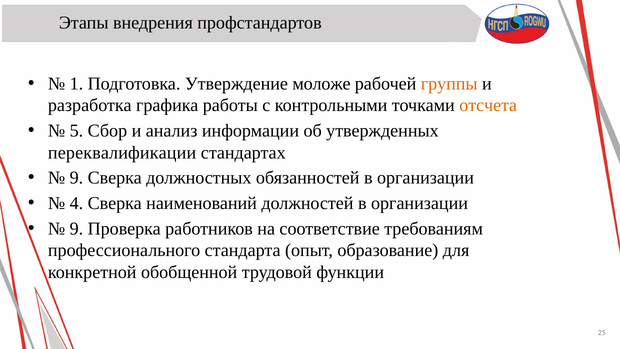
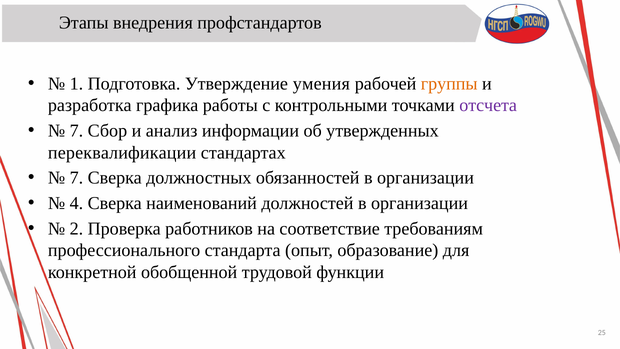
моложе: моложе -> умения
отсчета colour: orange -> purple
5 at (76, 131): 5 -> 7
9 at (76, 178): 9 -> 7
9 at (76, 228): 9 -> 2
